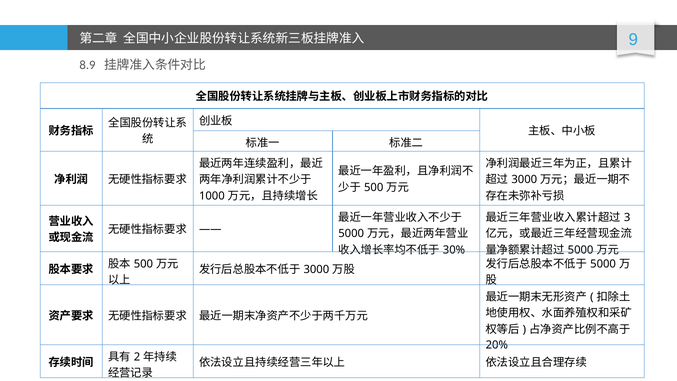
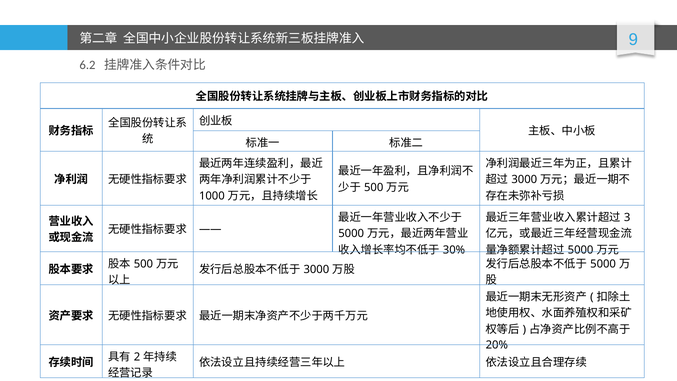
8.9: 8.9 -> 6.2
